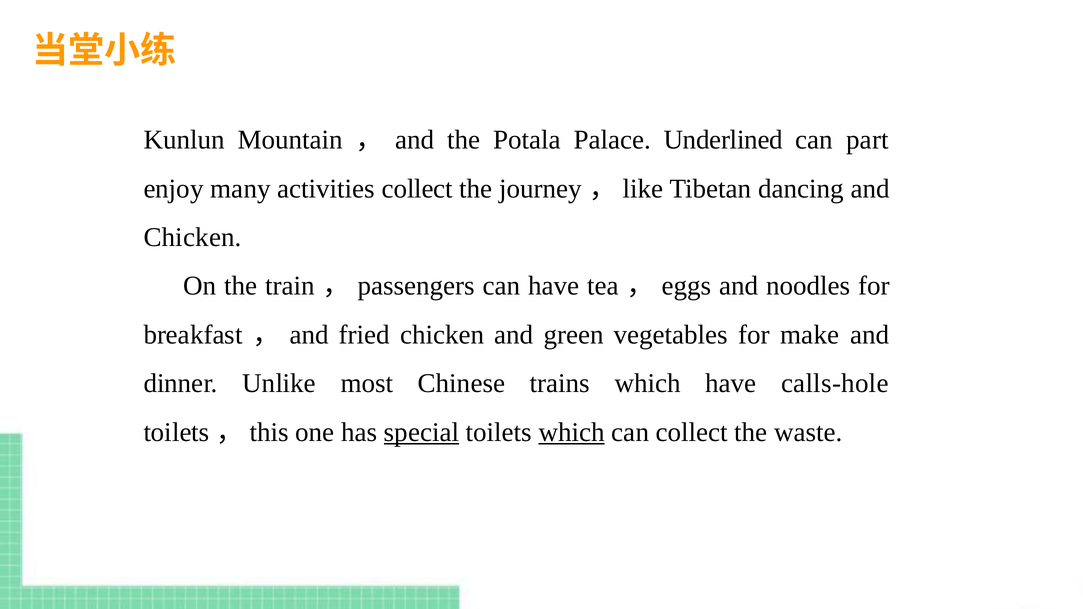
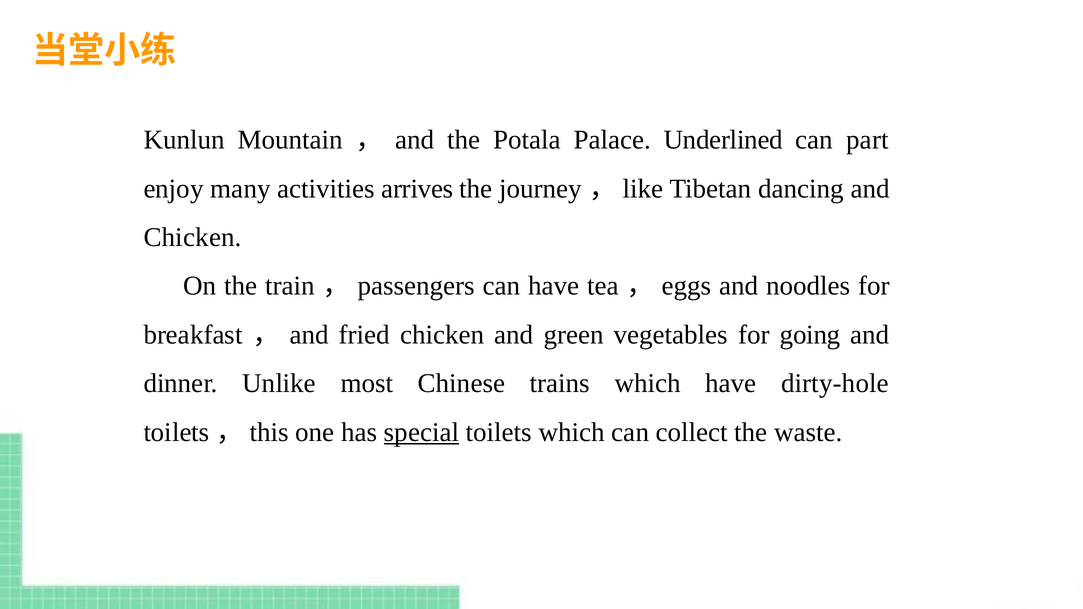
activities collect: collect -> arrives
make: make -> going
calls-hole: calls-hole -> dirty-hole
which at (572, 432) underline: present -> none
